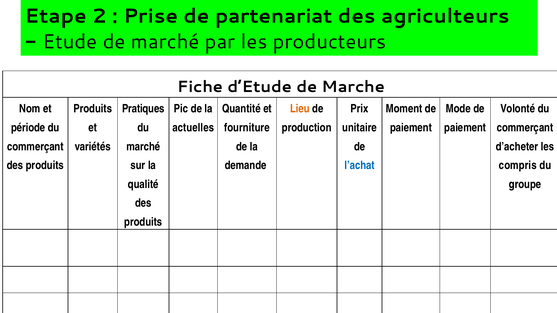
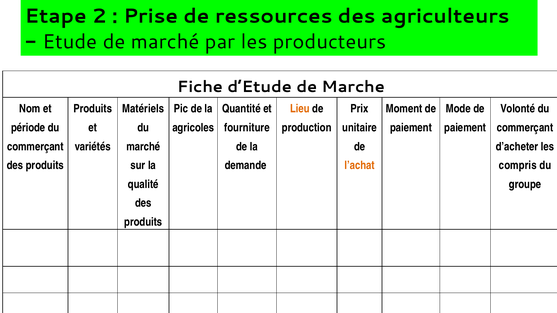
partenariat: partenariat -> ressources
Pratiques: Pratiques -> Matériels
actuelles: actuelles -> agricoles
l’achat colour: blue -> orange
